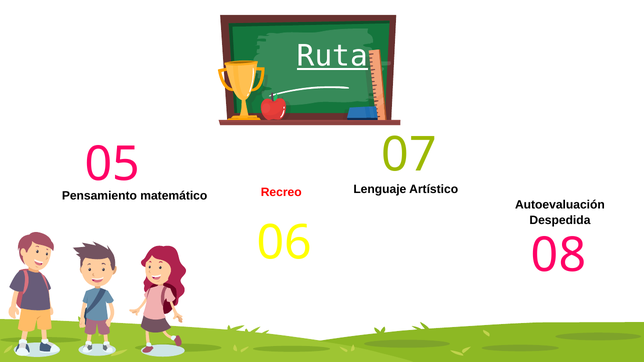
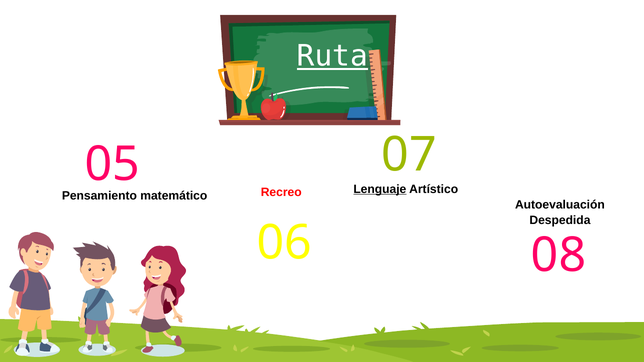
Lenguaje underline: none -> present
